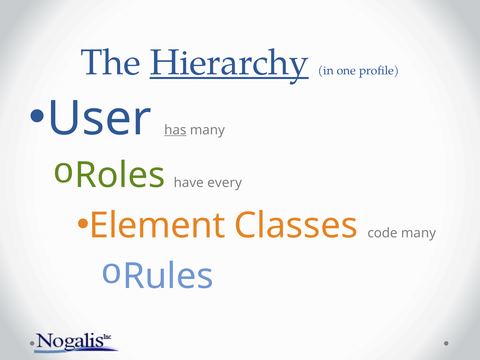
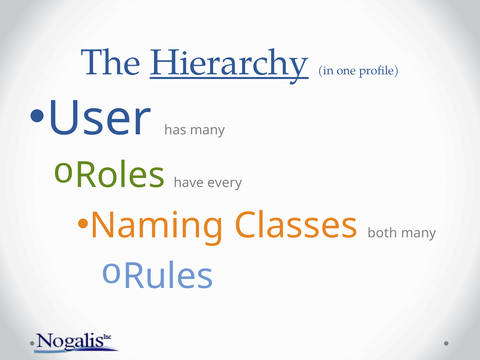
has underline: present -> none
Element: Element -> Naming
code: code -> both
